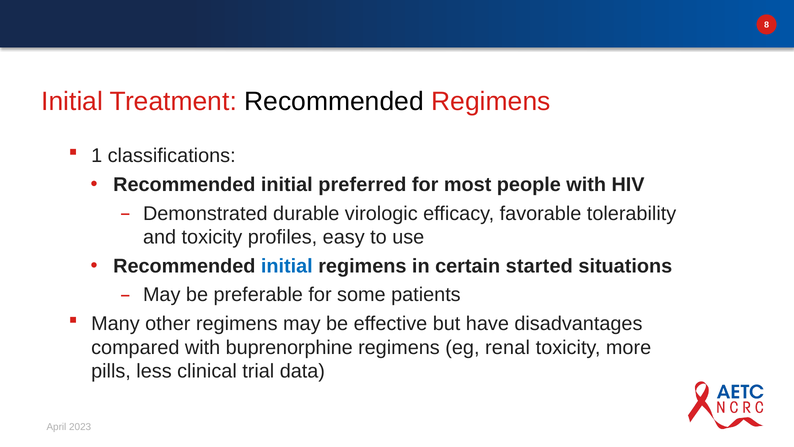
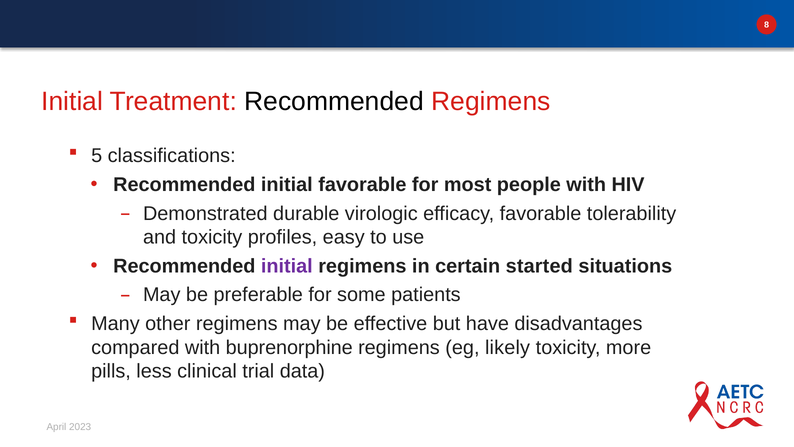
1: 1 -> 5
initial preferred: preferred -> favorable
initial at (287, 266) colour: blue -> purple
renal: renal -> likely
